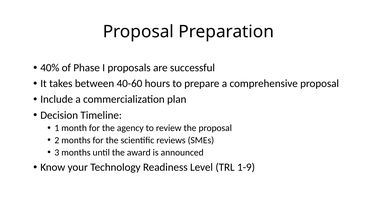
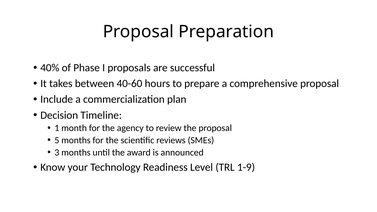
2: 2 -> 5
